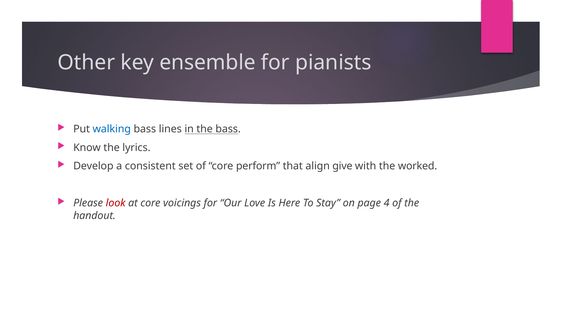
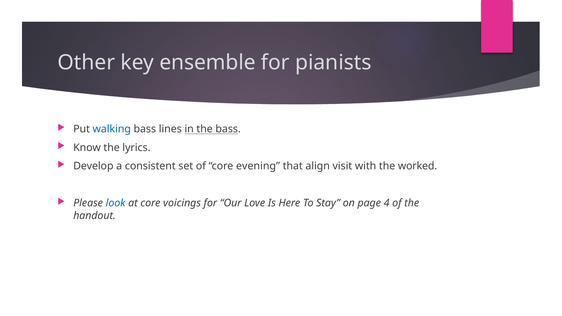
perform: perform -> evening
give: give -> visit
look colour: red -> blue
